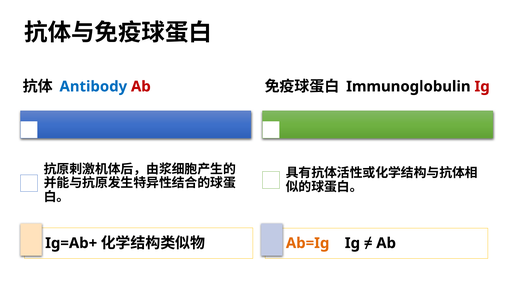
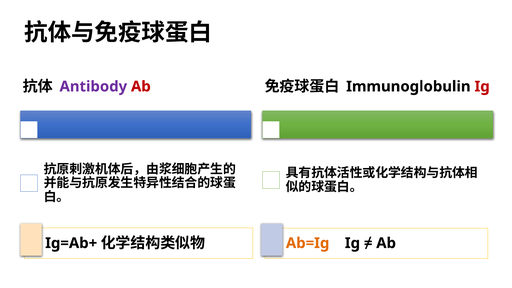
Antibody colour: blue -> purple
